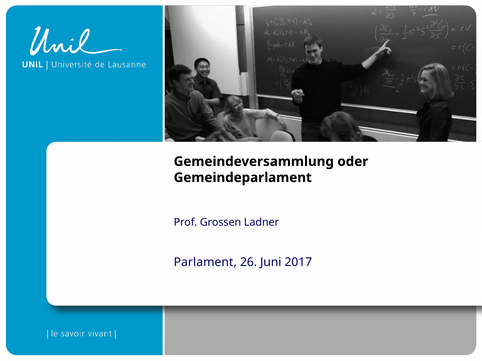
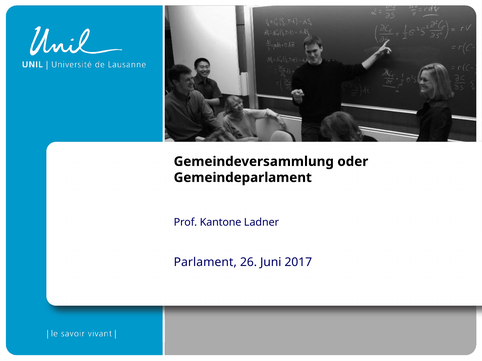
Grossen: Grossen -> Kantone
